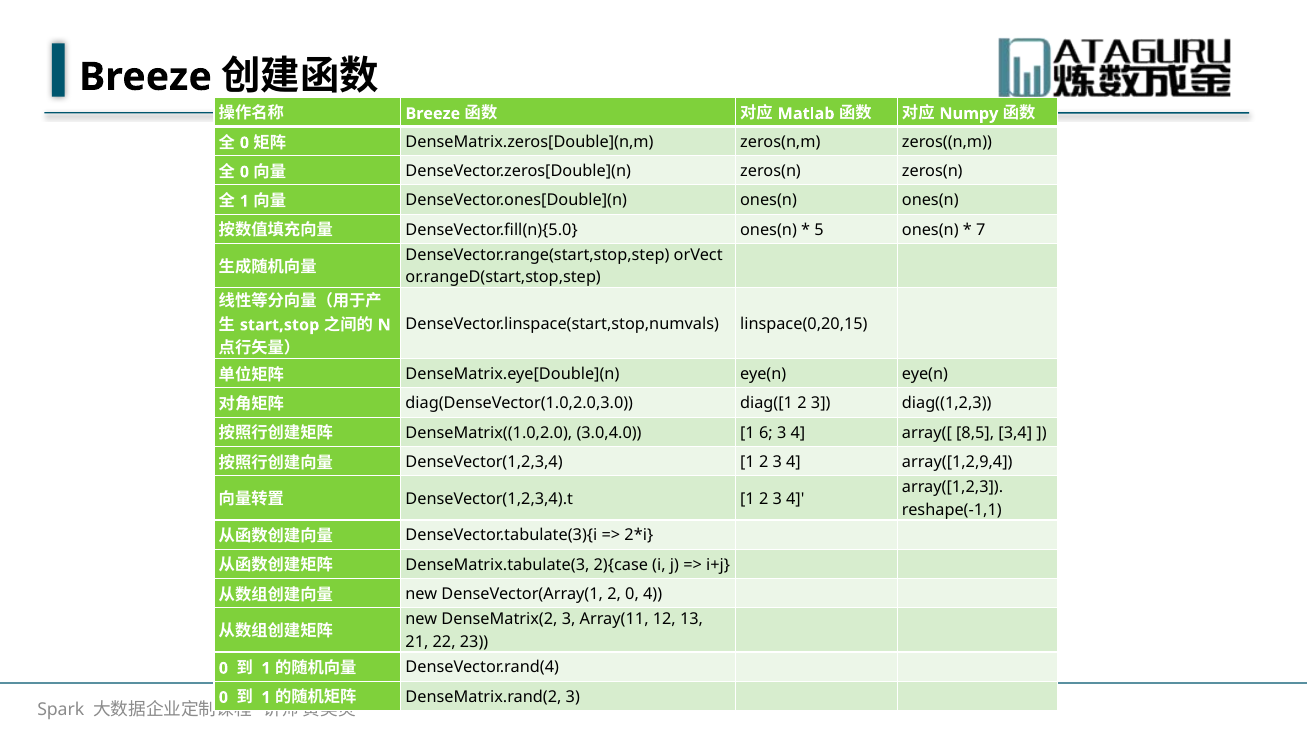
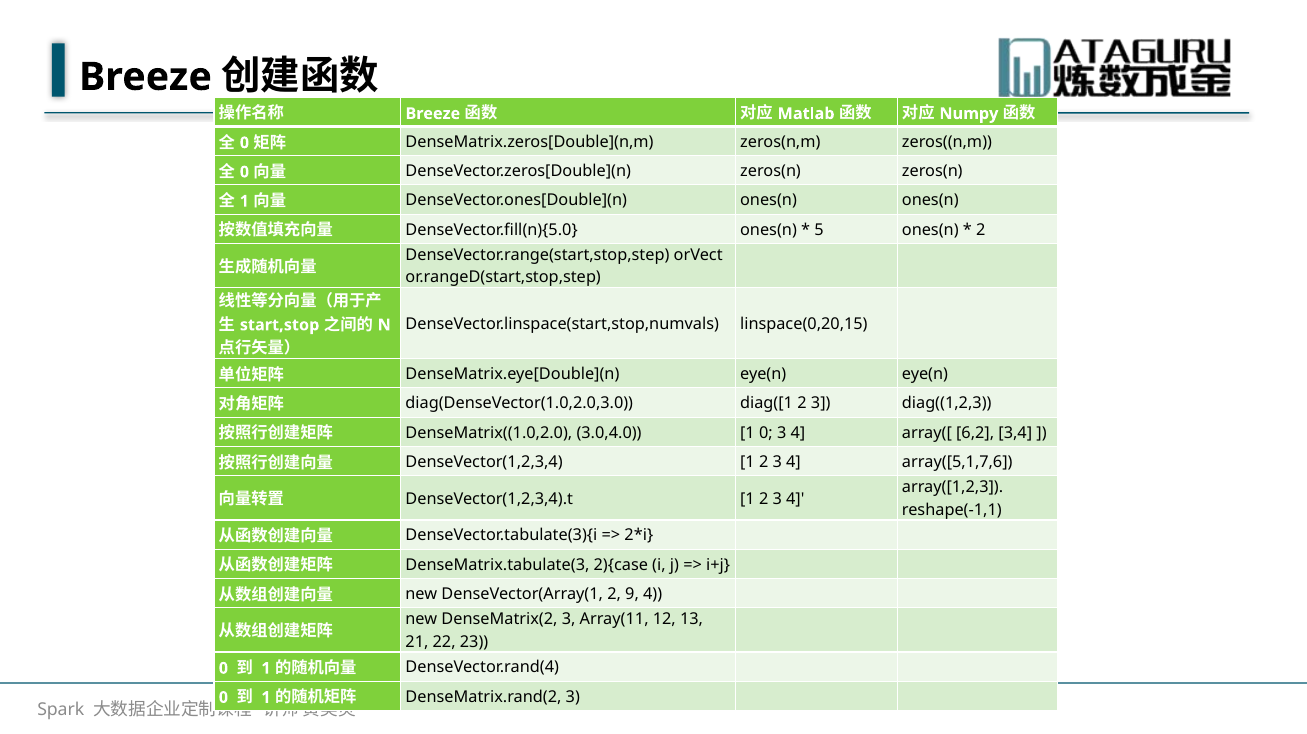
7 at (981, 230): 7 -> 2
1 6: 6 -> 0
8,5: 8,5 -> 6,2
array([1,2,9,4: array([1,2,9,4 -> array([5,1,7,6
2 0: 0 -> 9
